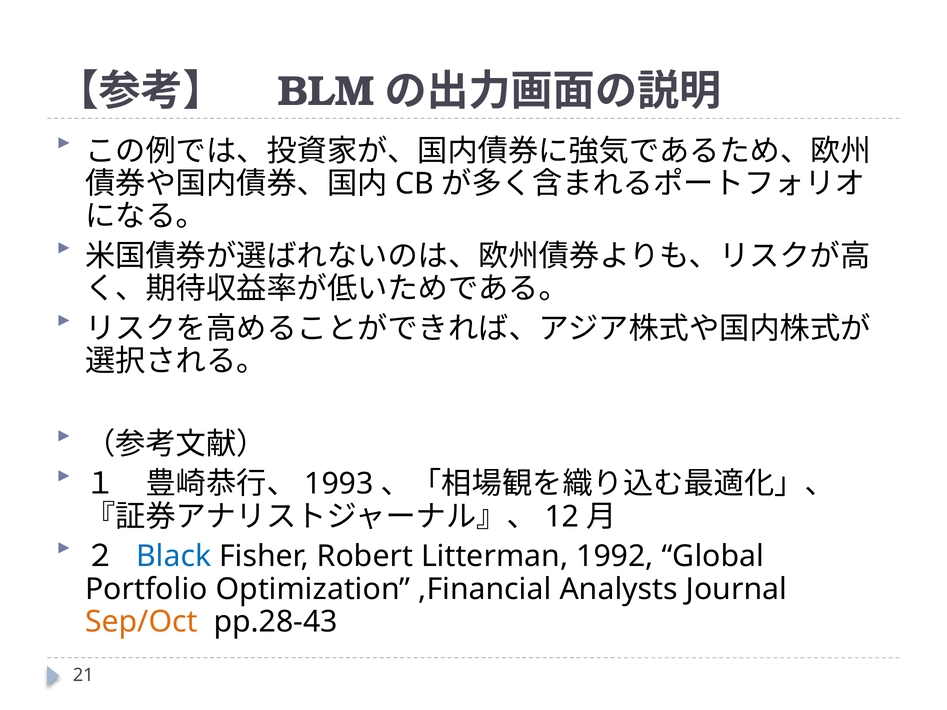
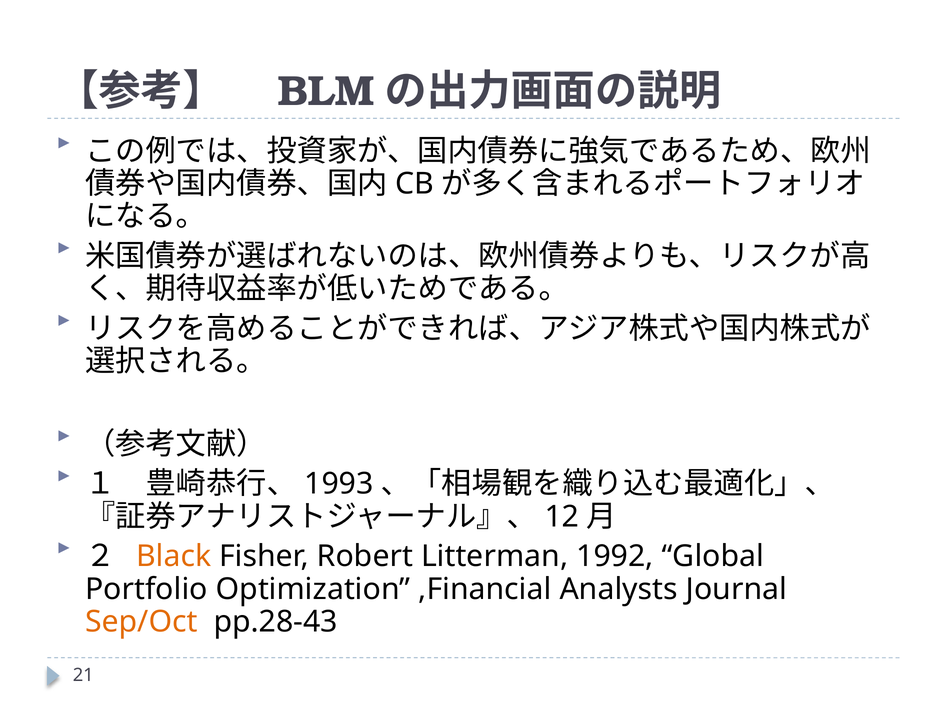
Black colour: blue -> orange
